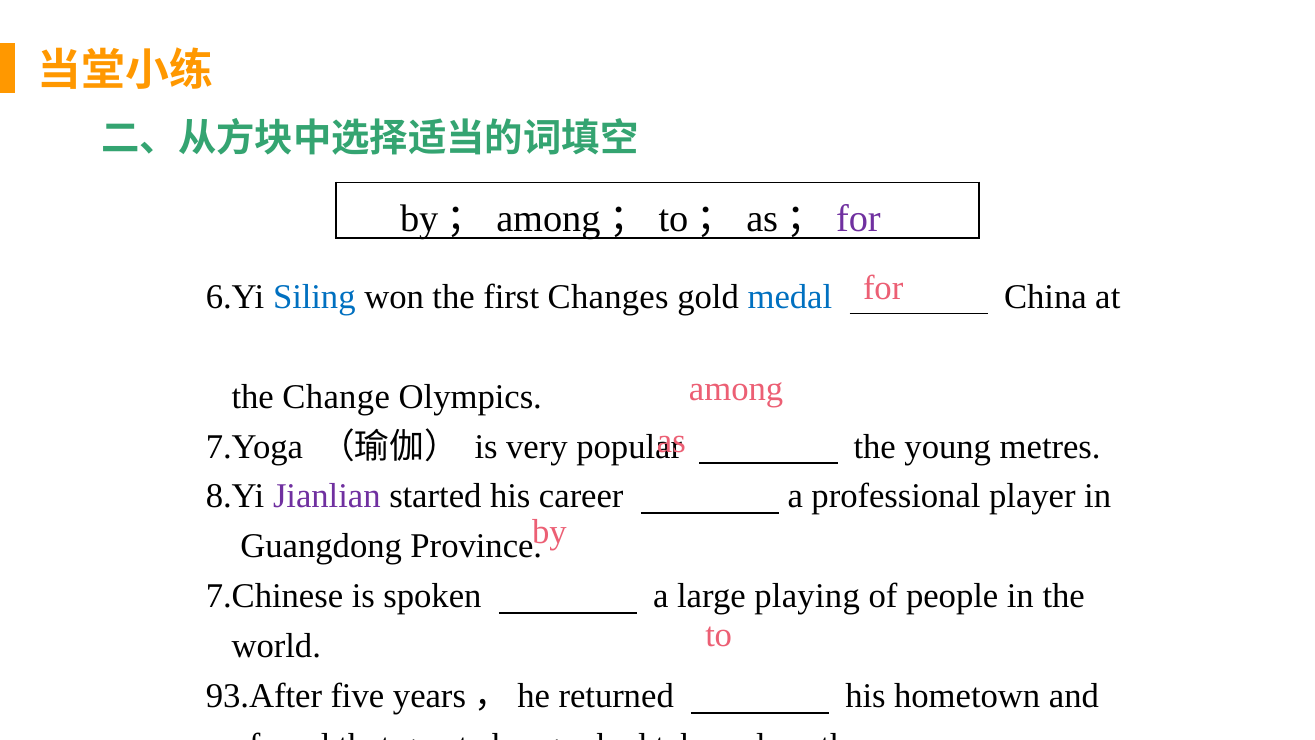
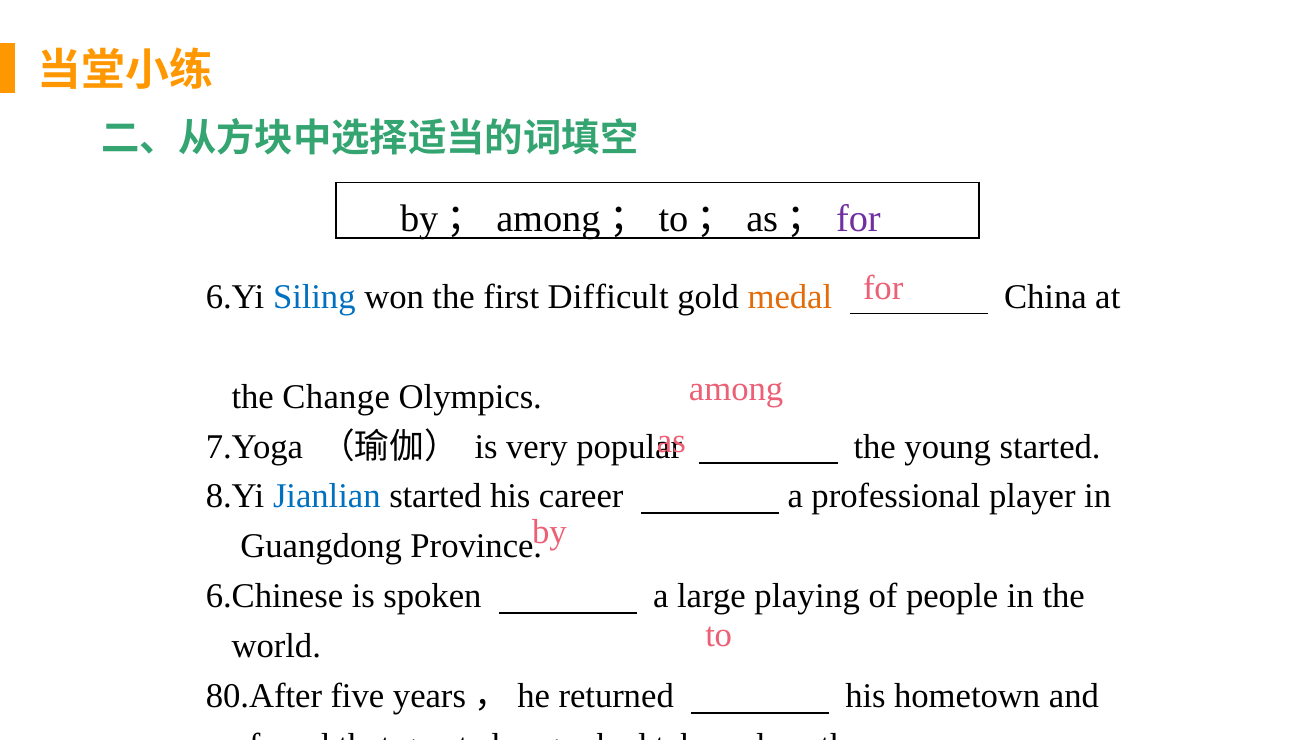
first Changes: Changes -> Difficult
medal colour: blue -> orange
young metres: metres -> started
Jianlian colour: purple -> blue
7.Chinese: 7.Chinese -> 6.Chinese
93.After: 93.After -> 80.After
